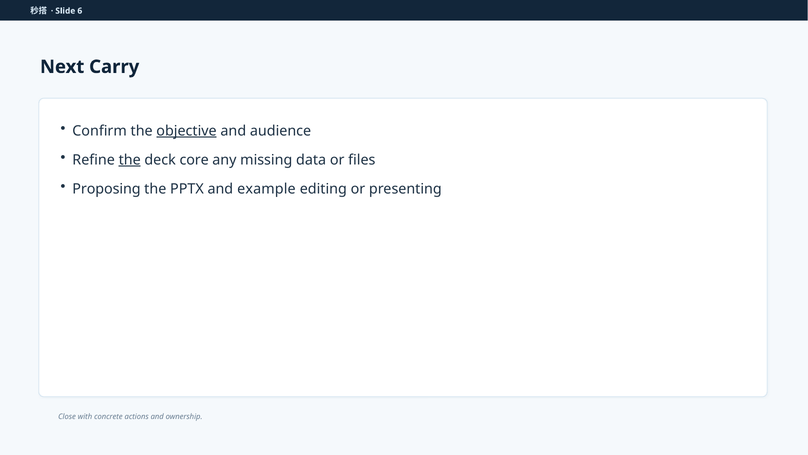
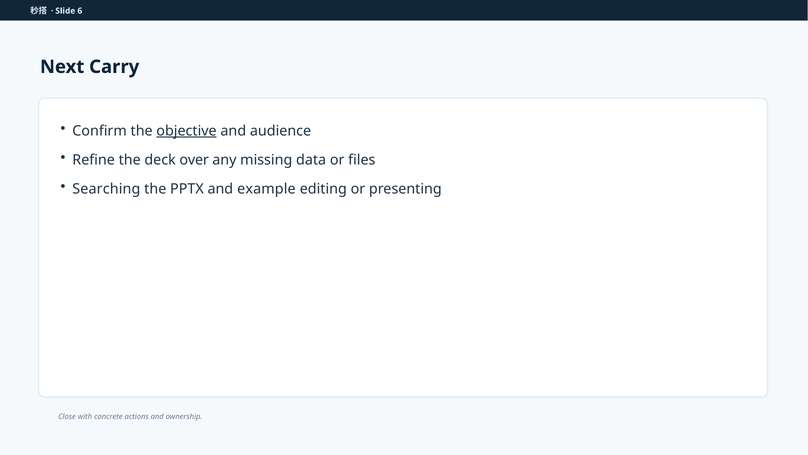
the at (130, 160) underline: present -> none
core: core -> over
Proposing: Proposing -> Searching
